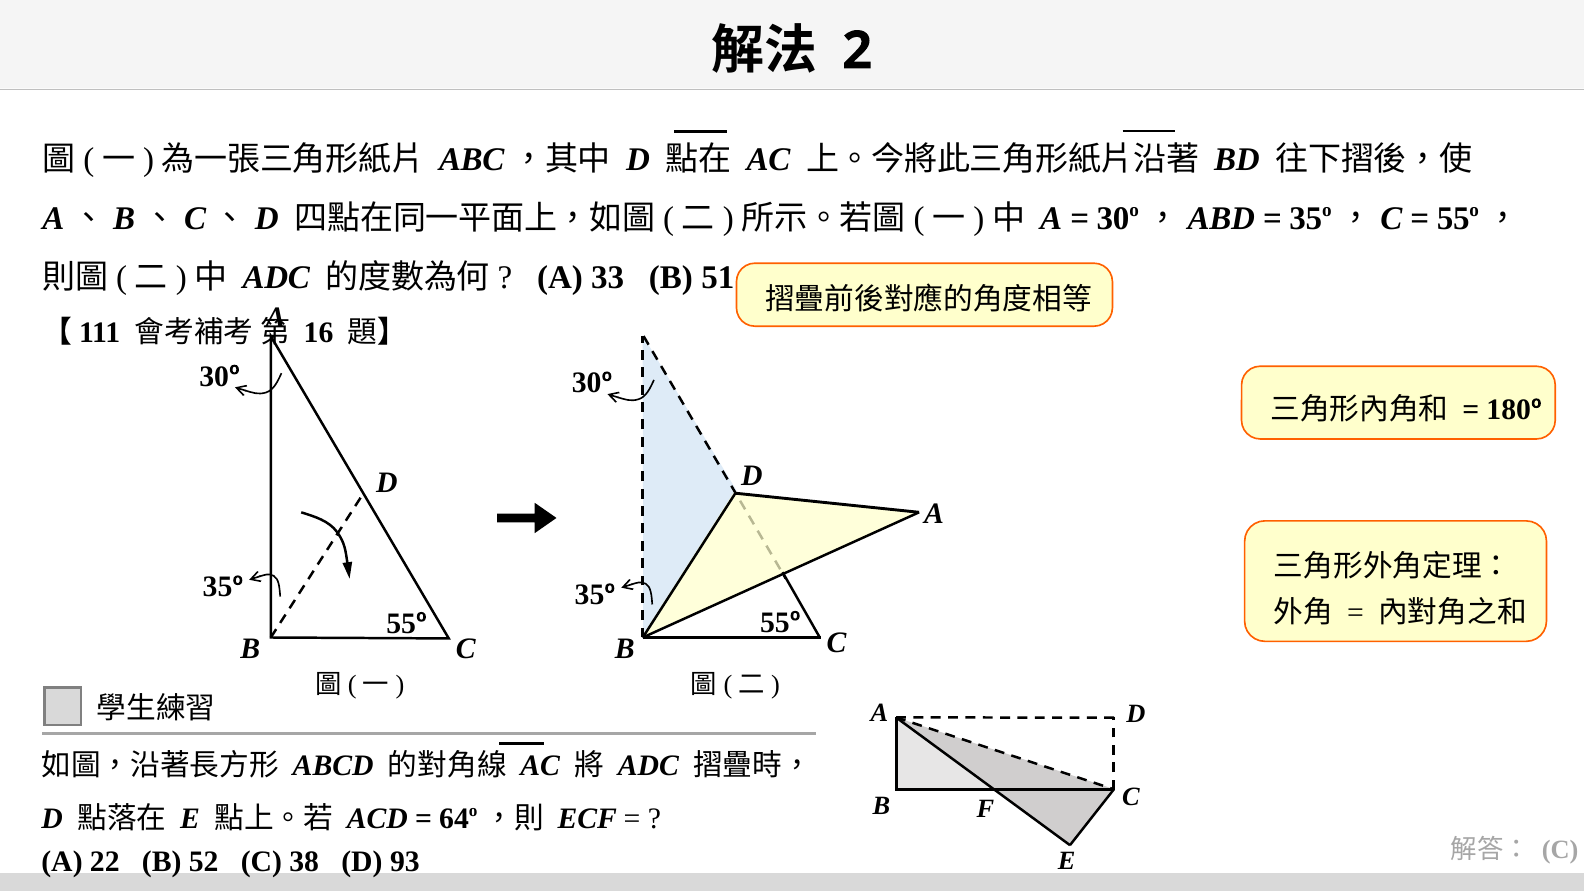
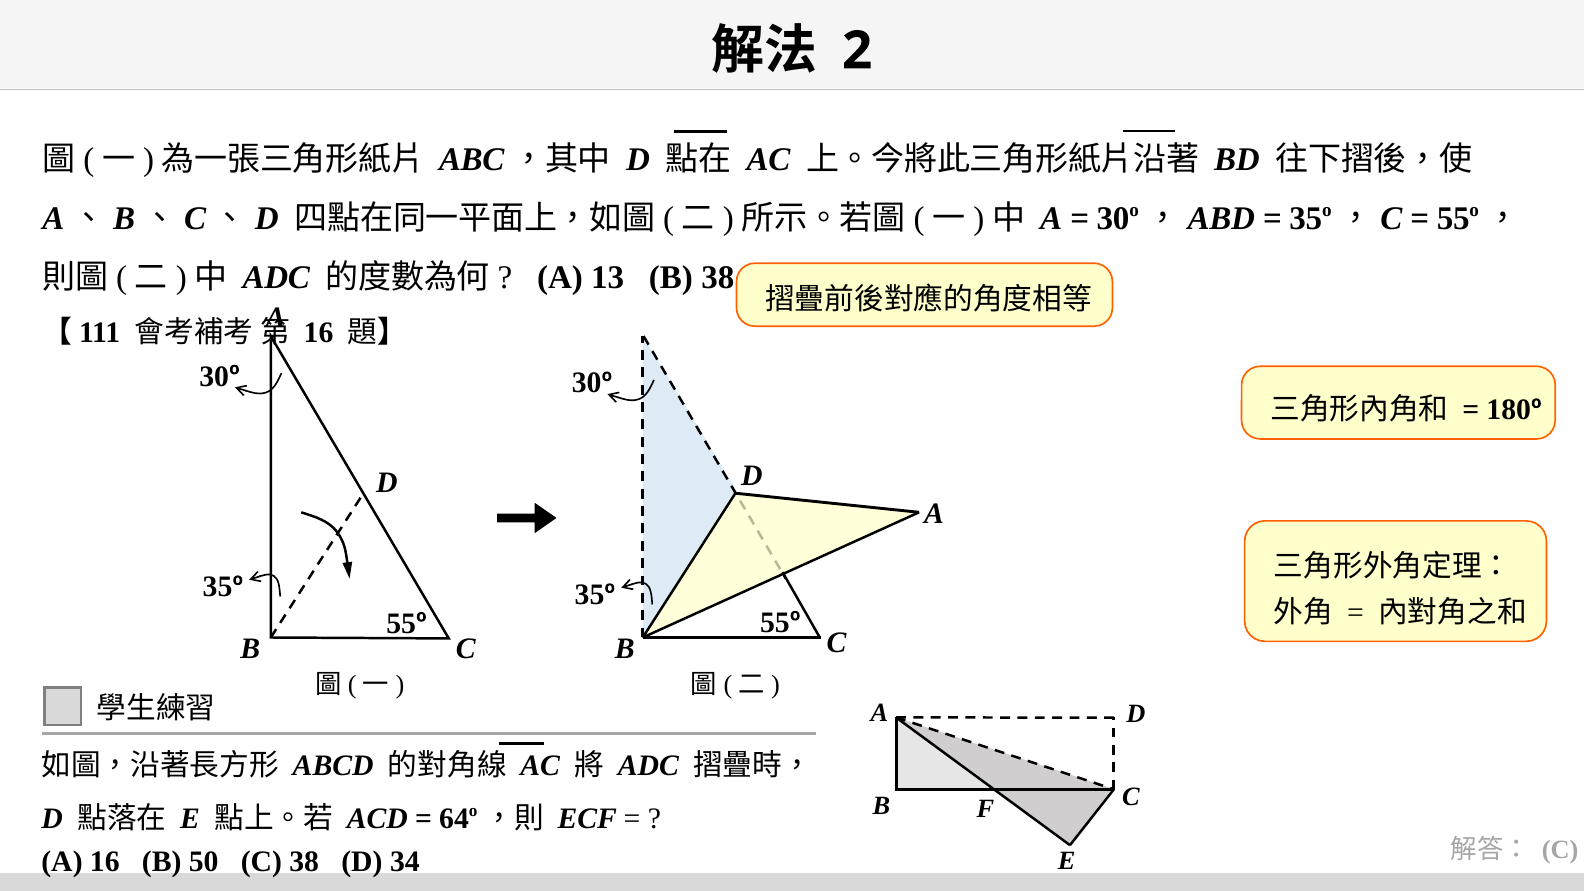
33: 33 -> 13
B 51: 51 -> 38
A 22: 22 -> 16
52: 52 -> 50
93: 93 -> 34
